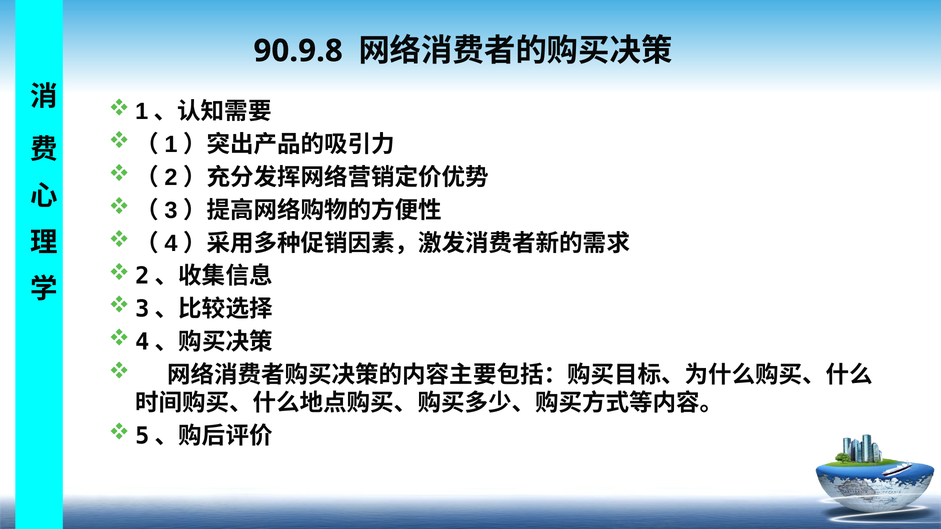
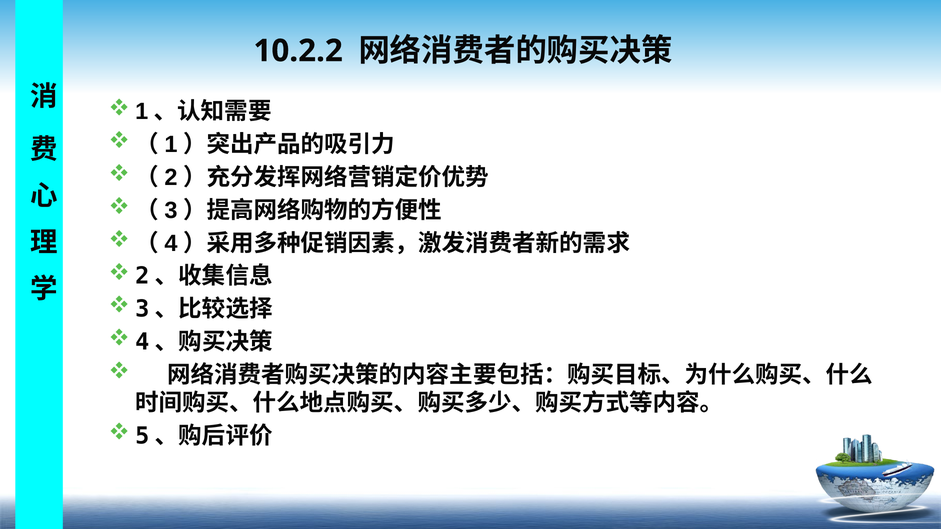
90.9.8: 90.9.8 -> 10.2.2
